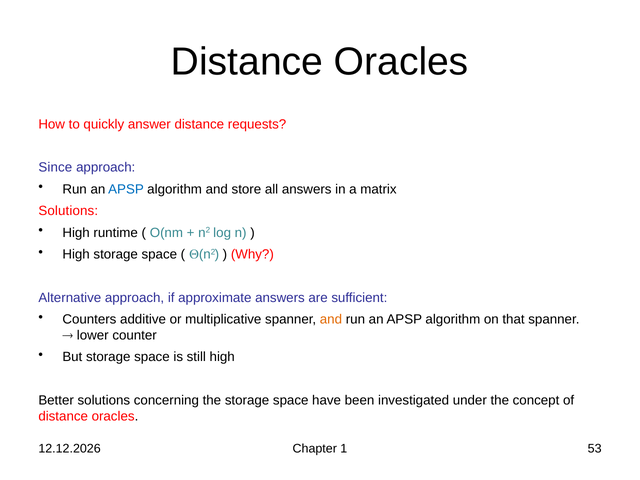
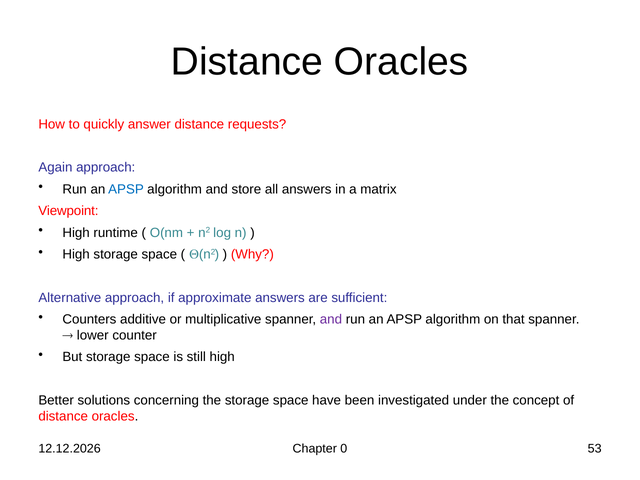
Since: Since -> Again
Solutions at (68, 211): Solutions -> Viewpoint
and at (331, 319) colour: orange -> purple
1: 1 -> 0
